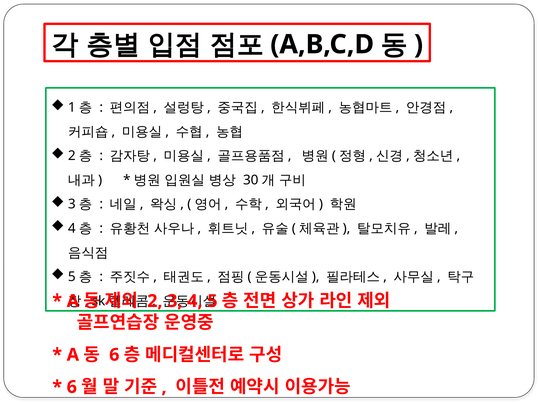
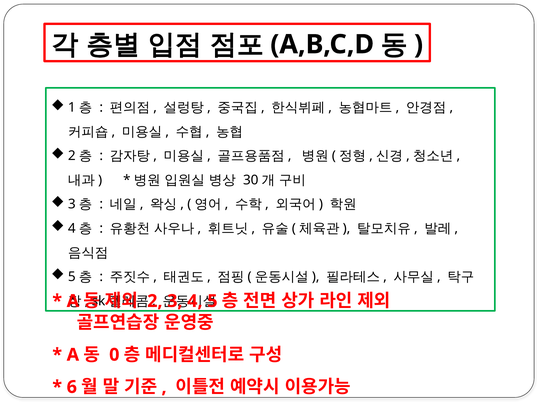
6 at (114, 355): 6 -> 0
